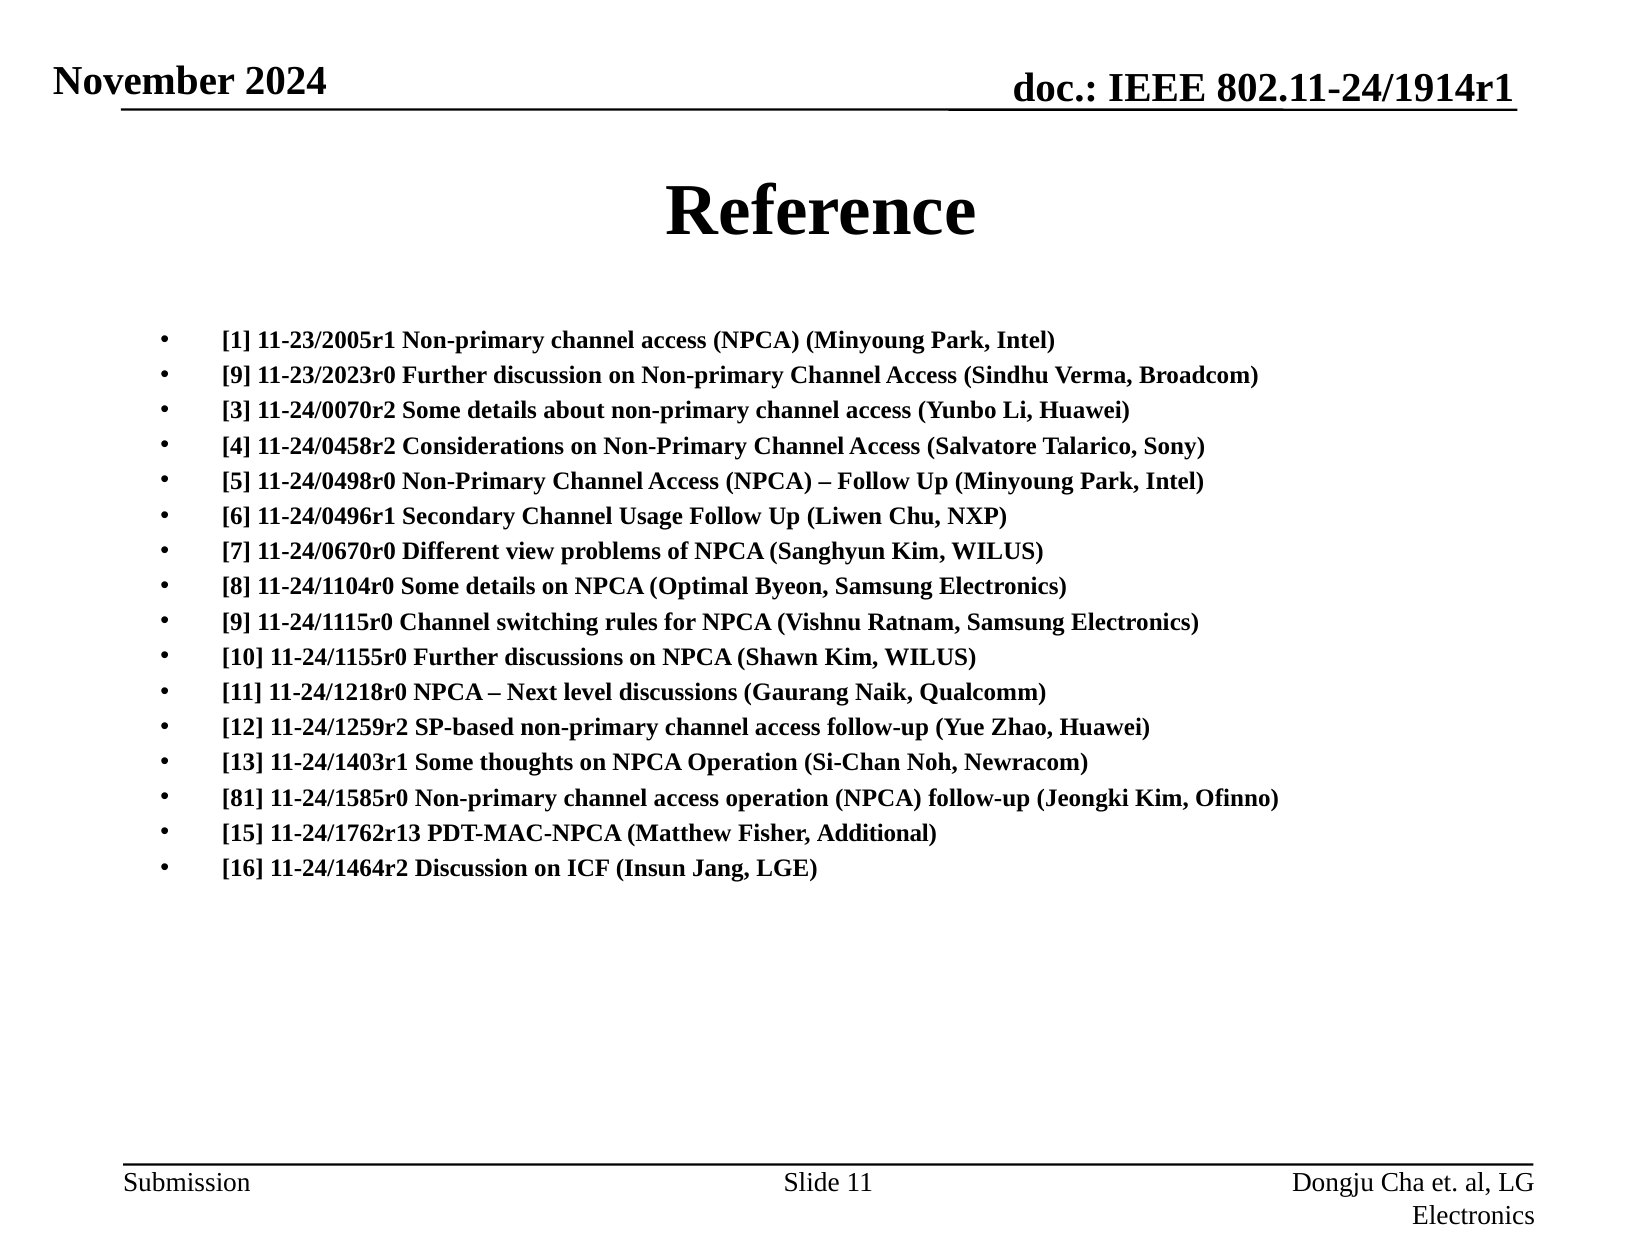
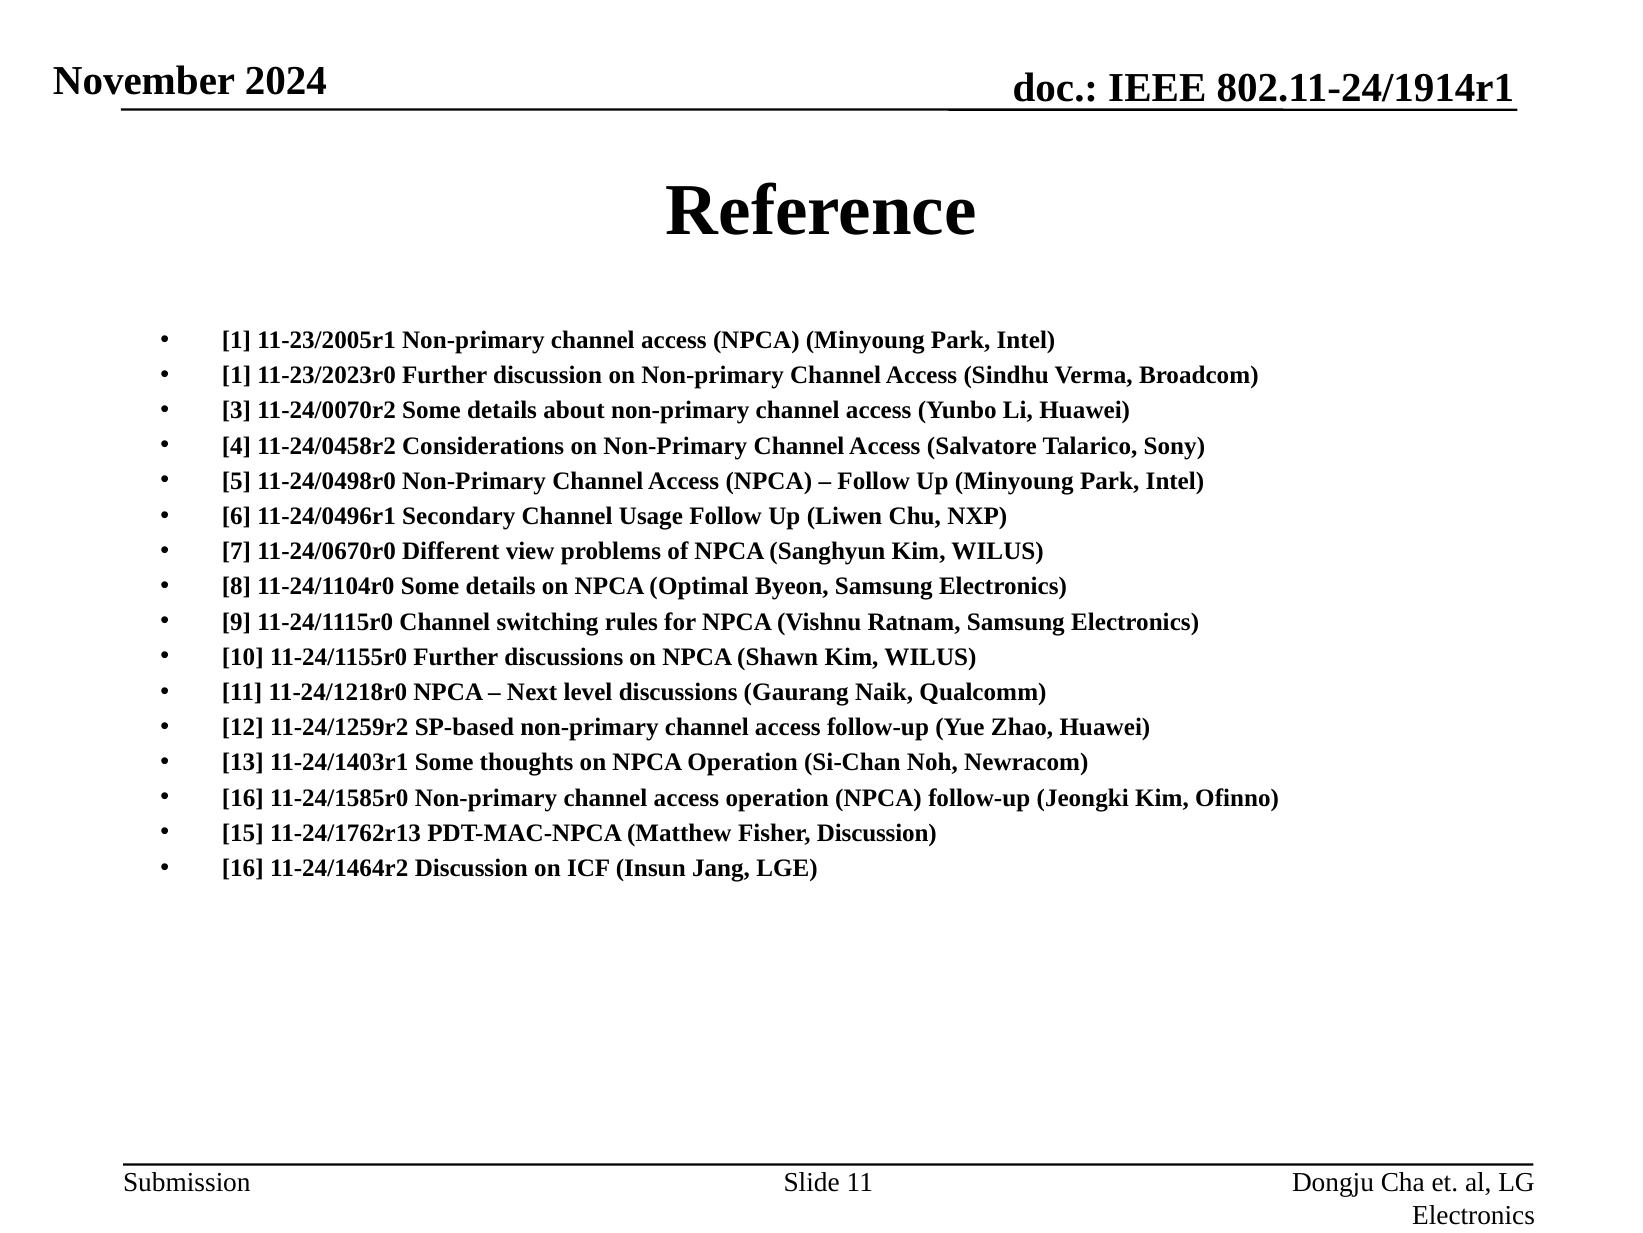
9 at (237, 375): 9 -> 1
81 at (243, 797): 81 -> 16
Fisher Additional: Additional -> Discussion
